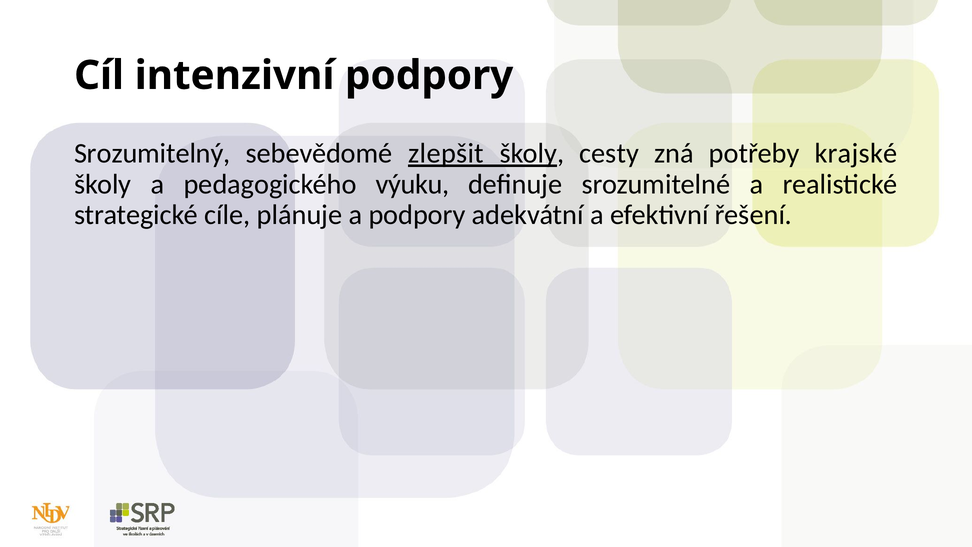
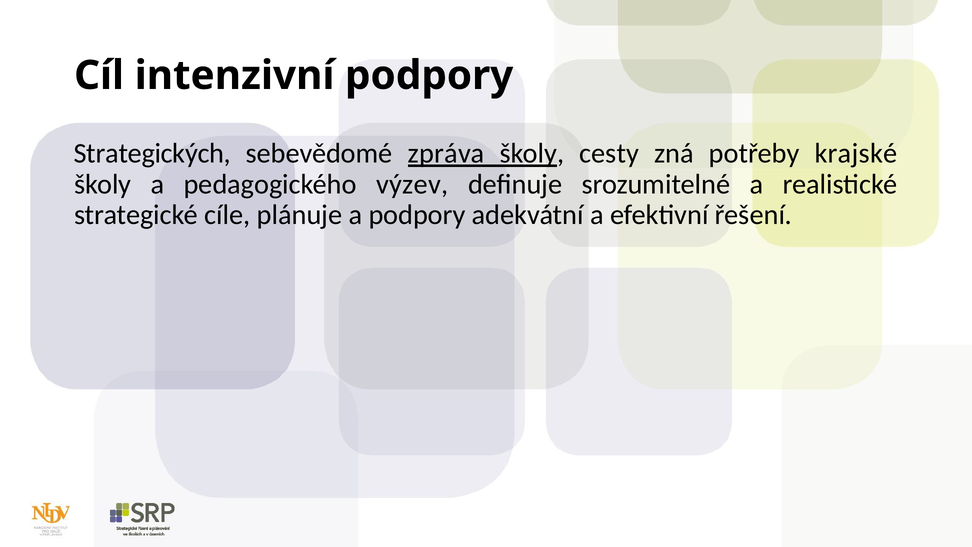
Srozumitelný: Srozumitelný -> Strategických
zlepšit: zlepšit -> zpráva
výuku: výuku -> výzev
